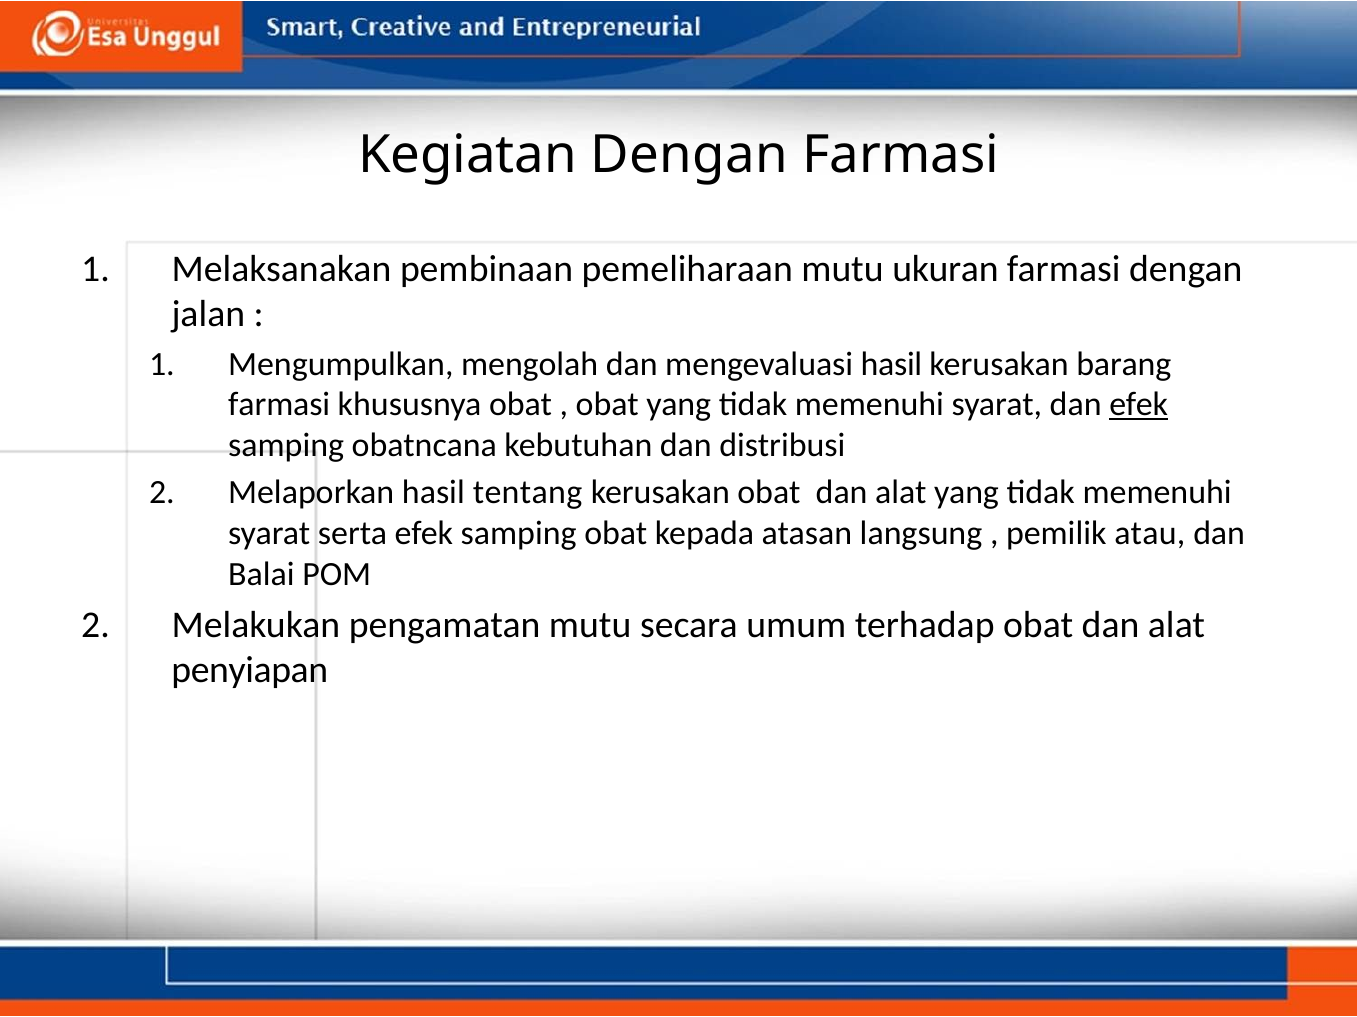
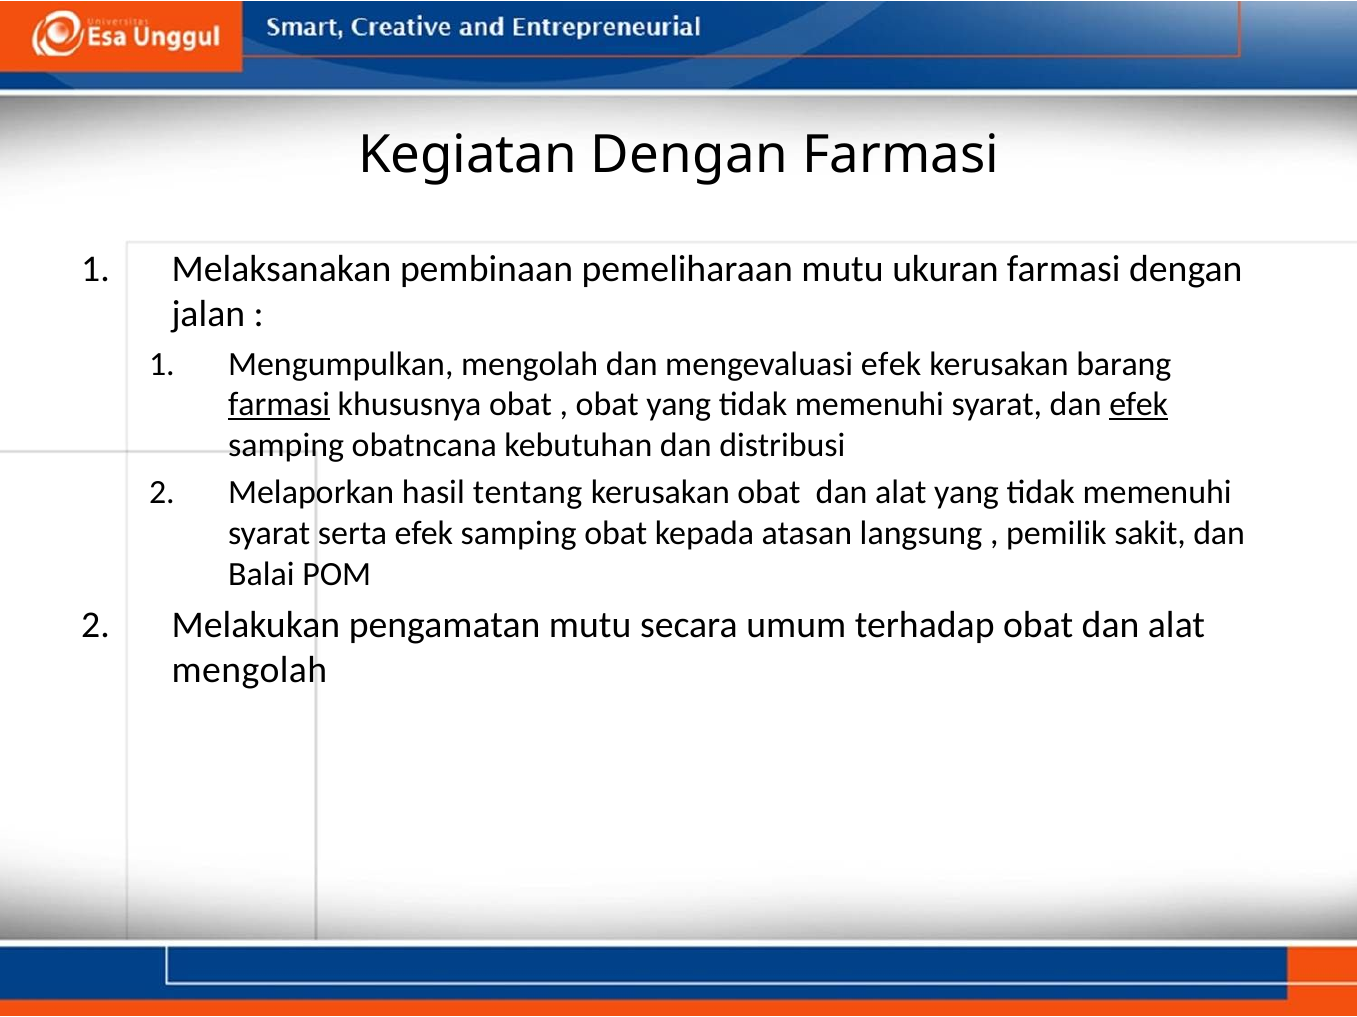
mengevaluasi hasil: hasil -> efek
farmasi at (279, 405) underline: none -> present
atau: atau -> sakit
penyiapan at (250, 671): penyiapan -> mengolah
